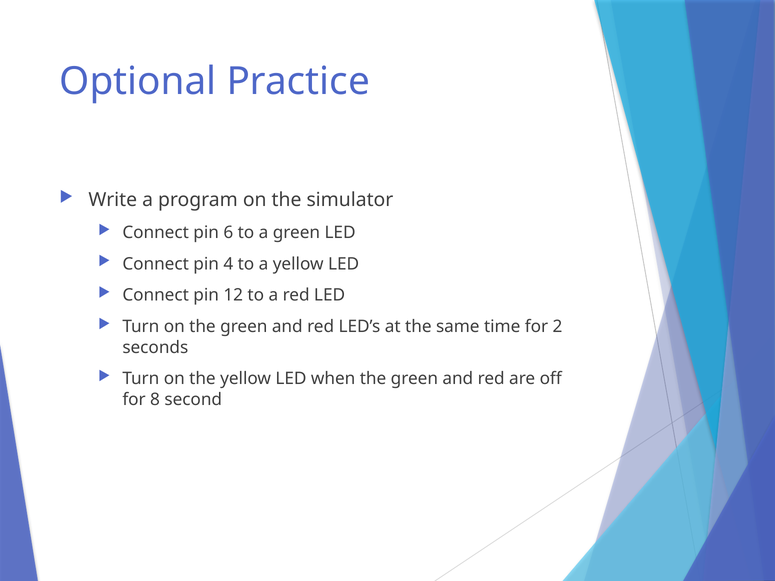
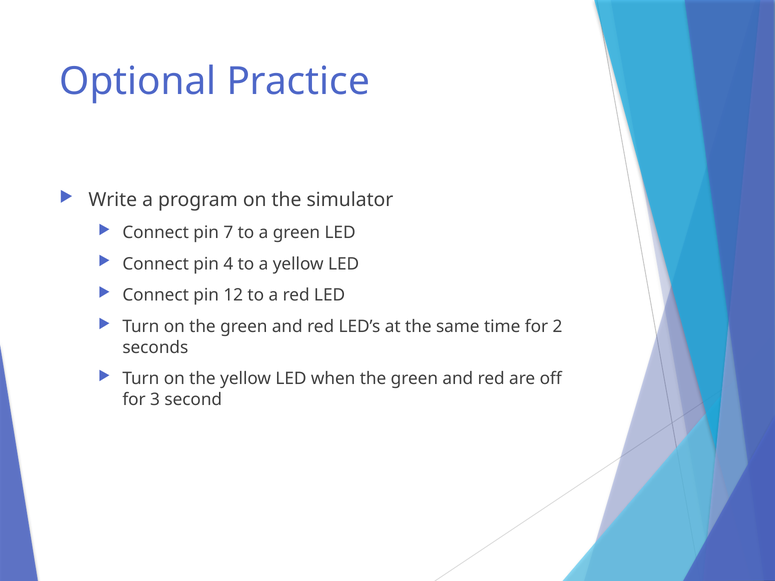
6: 6 -> 7
8: 8 -> 3
